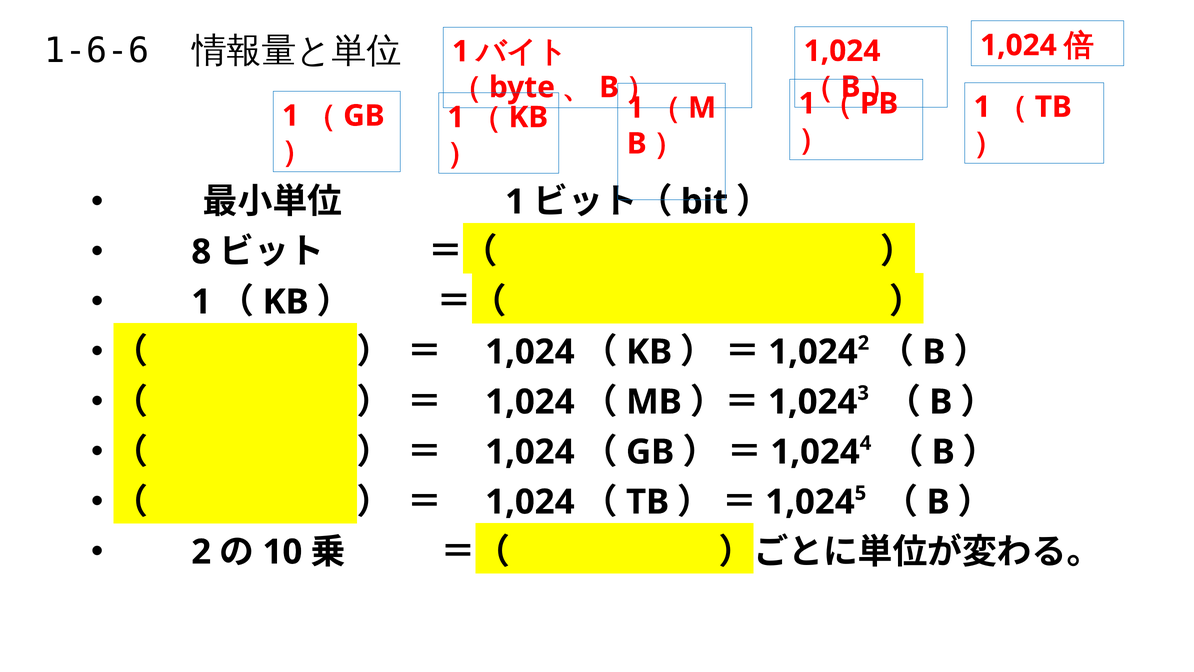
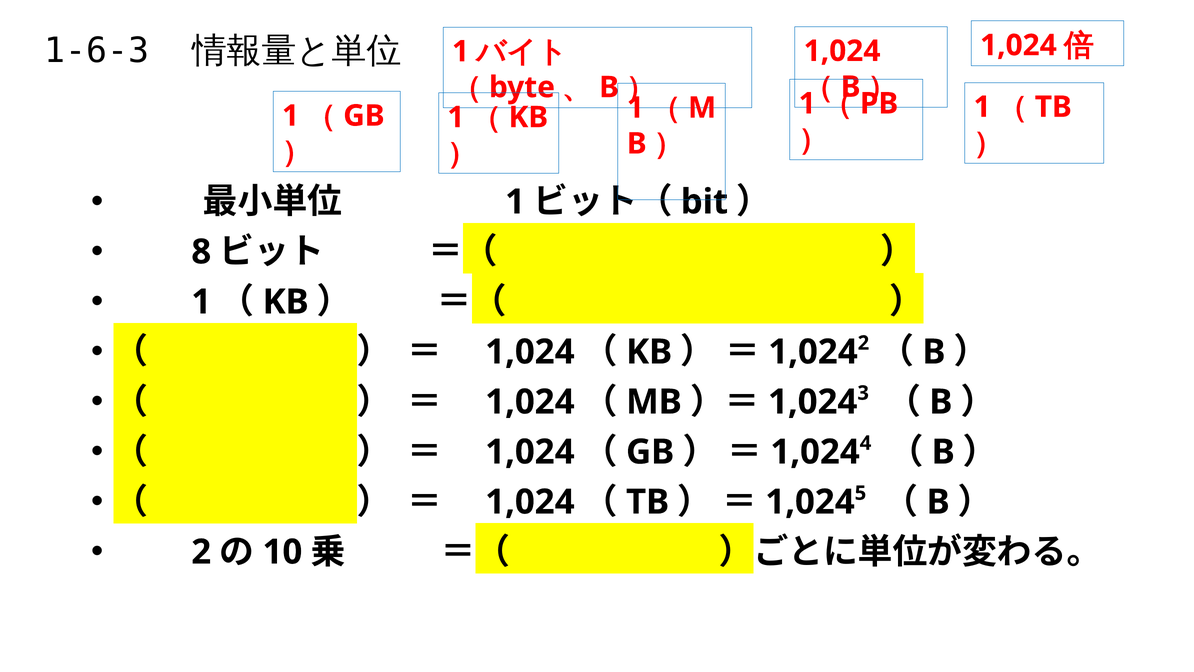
1-6-6: 1-6-6 -> 1-6-3
